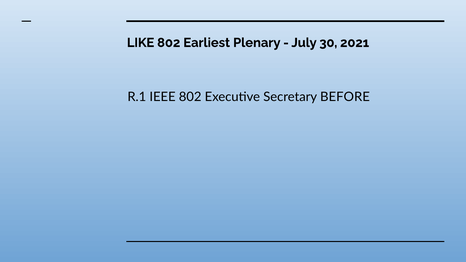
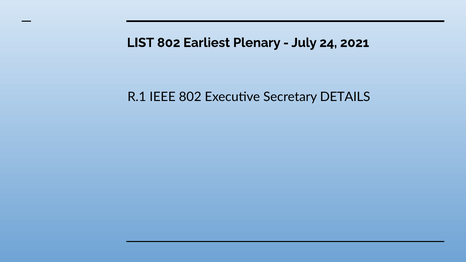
LIKE: LIKE -> LIST
30: 30 -> 24
BEFORE: BEFORE -> DETAILS
